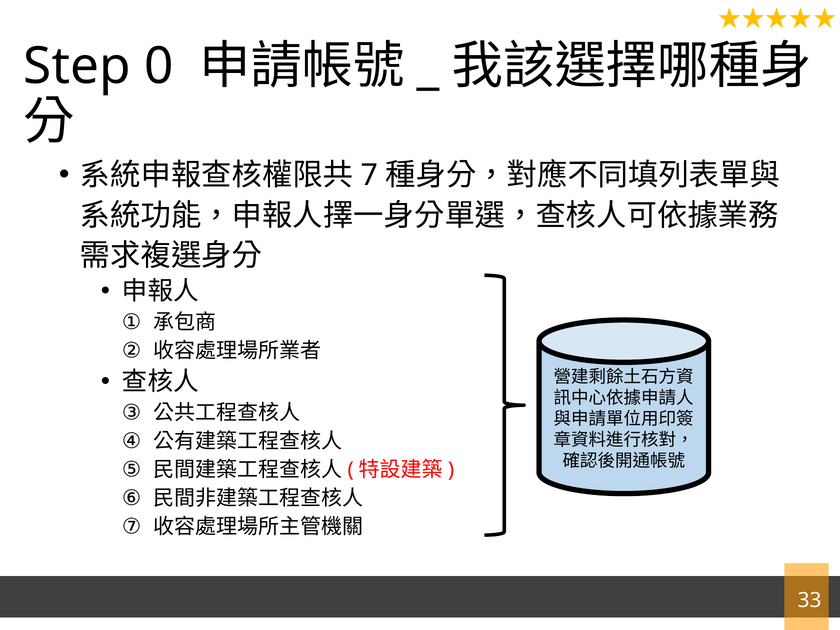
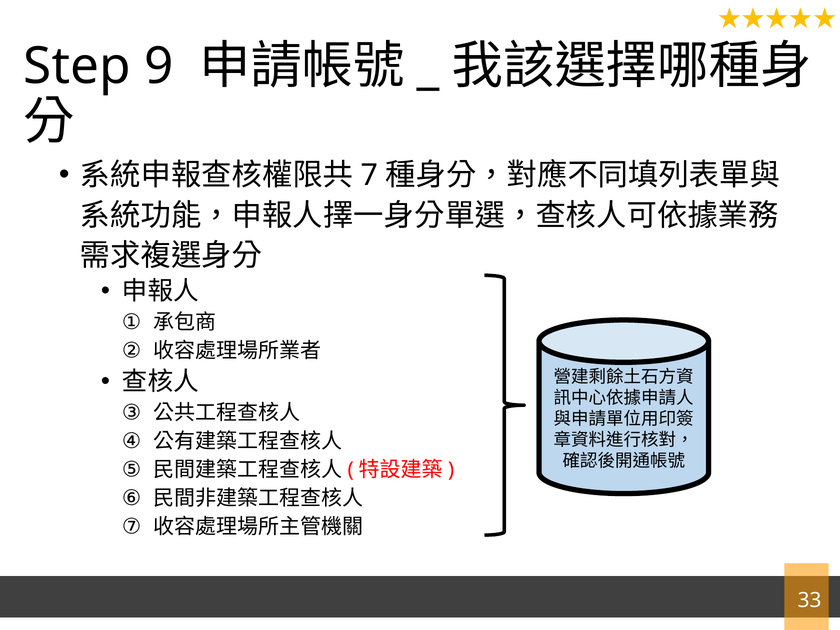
0: 0 -> 9
